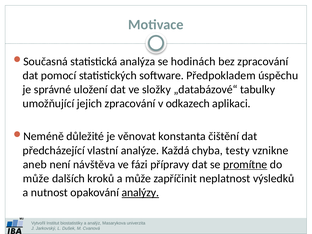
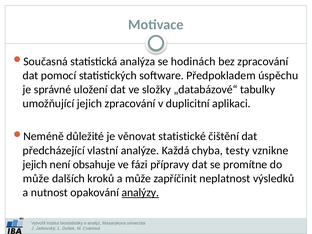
odkazech: odkazech -> duplicitní
konstanta: konstanta -> statistické
aneb at (35, 164): aneb -> jejich
návštěva: návštěva -> obsahuje
promítne underline: present -> none
